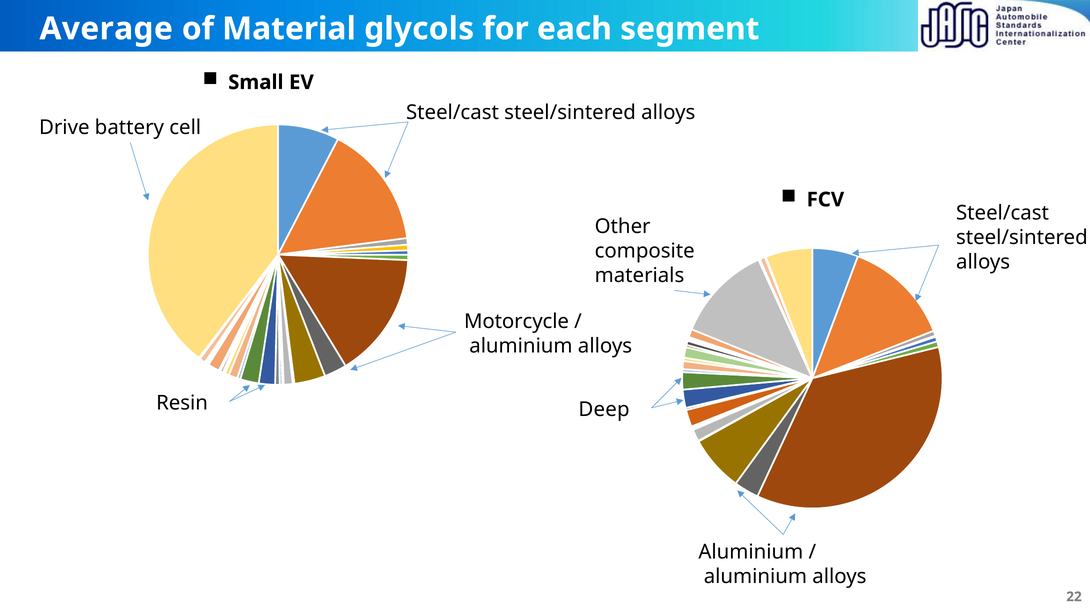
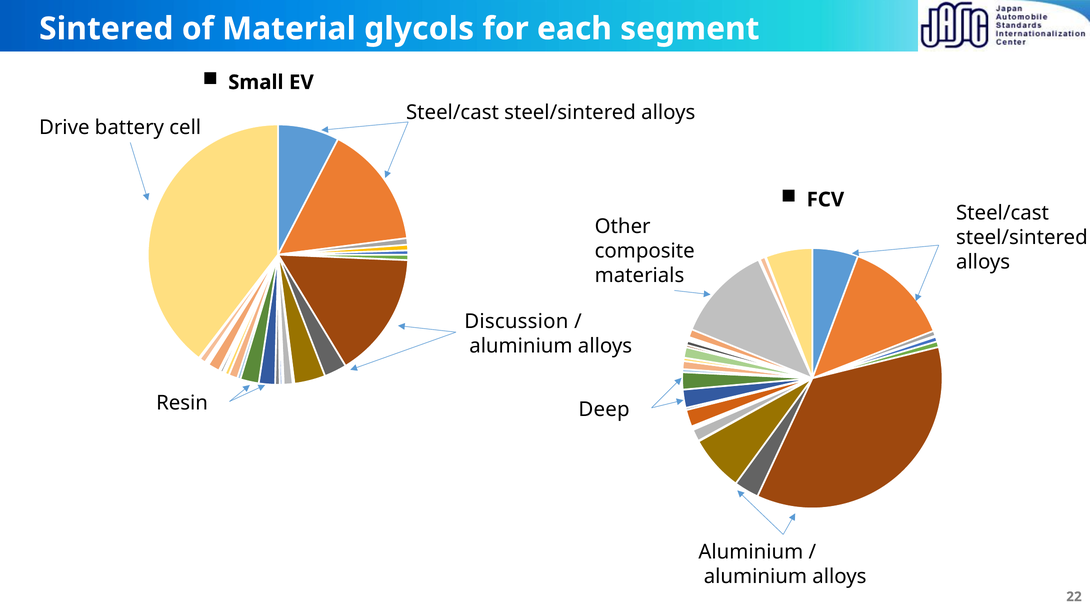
Average: Average -> Sintered
Motorcycle: Motorcycle -> Discussion
